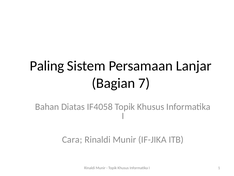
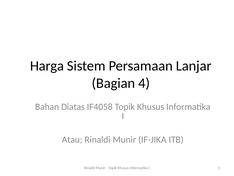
Paling: Paling -> Harga
7: 7 -> 4
Cara: Cara -> Atau
